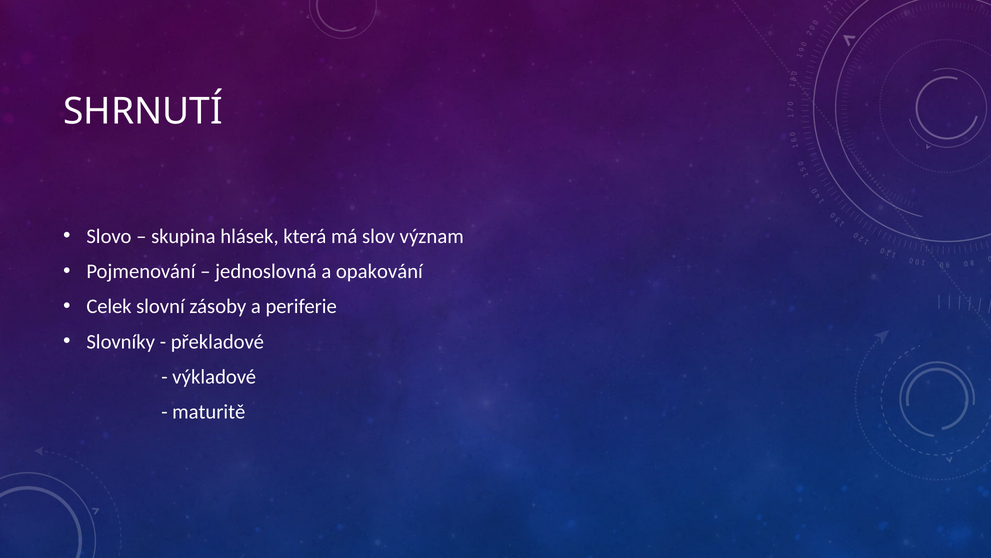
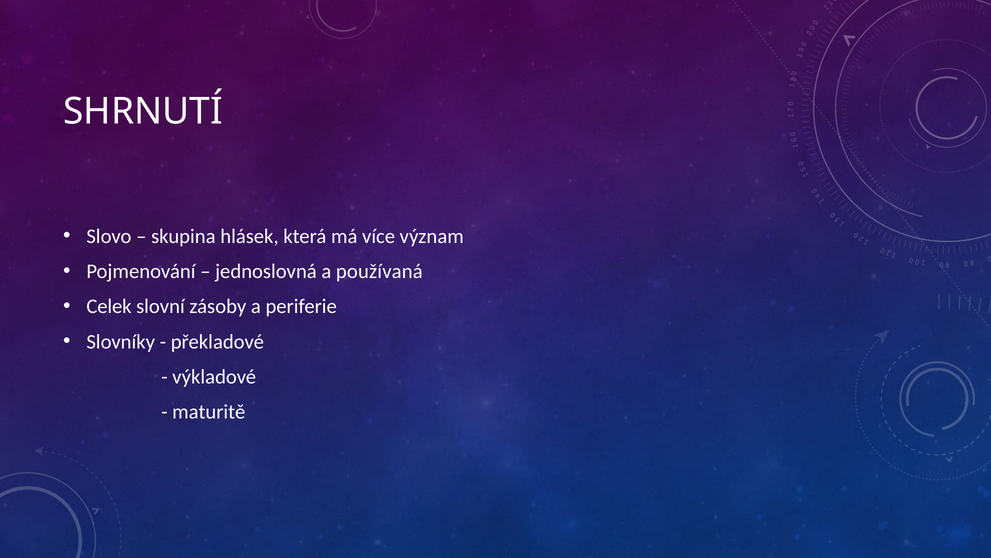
slov: slov -> více
opakování: opakování -> používaná
